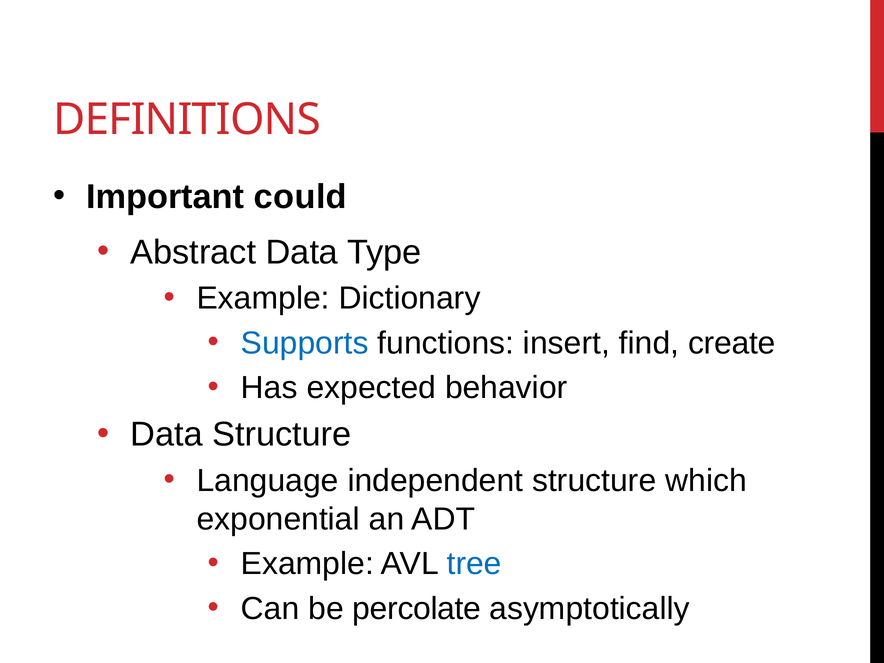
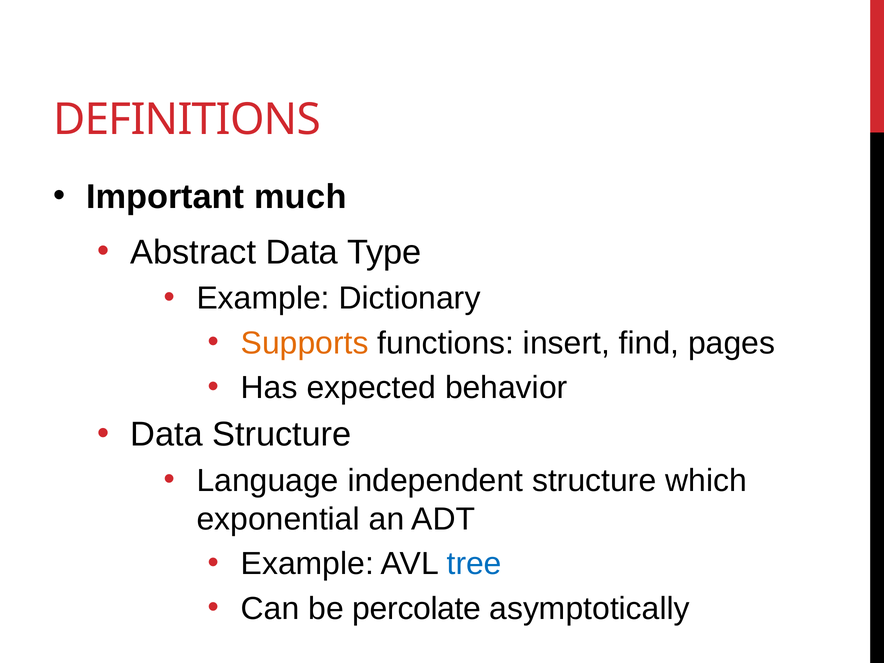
could: could -> much
Supports colour: blue -> orange
create: create -> pages
